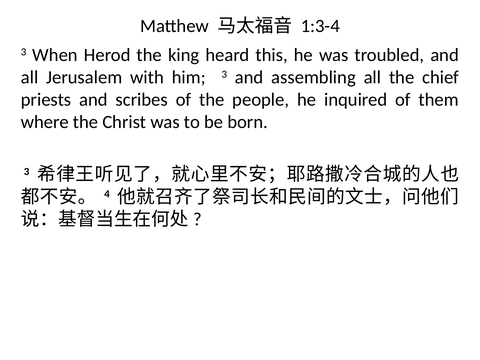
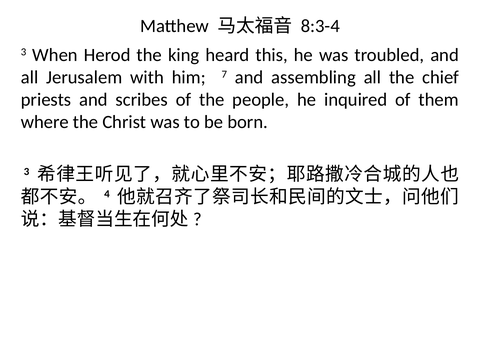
1:3-4: 1:3-4 -> 8:3-4
him 3: 3 -> 7
